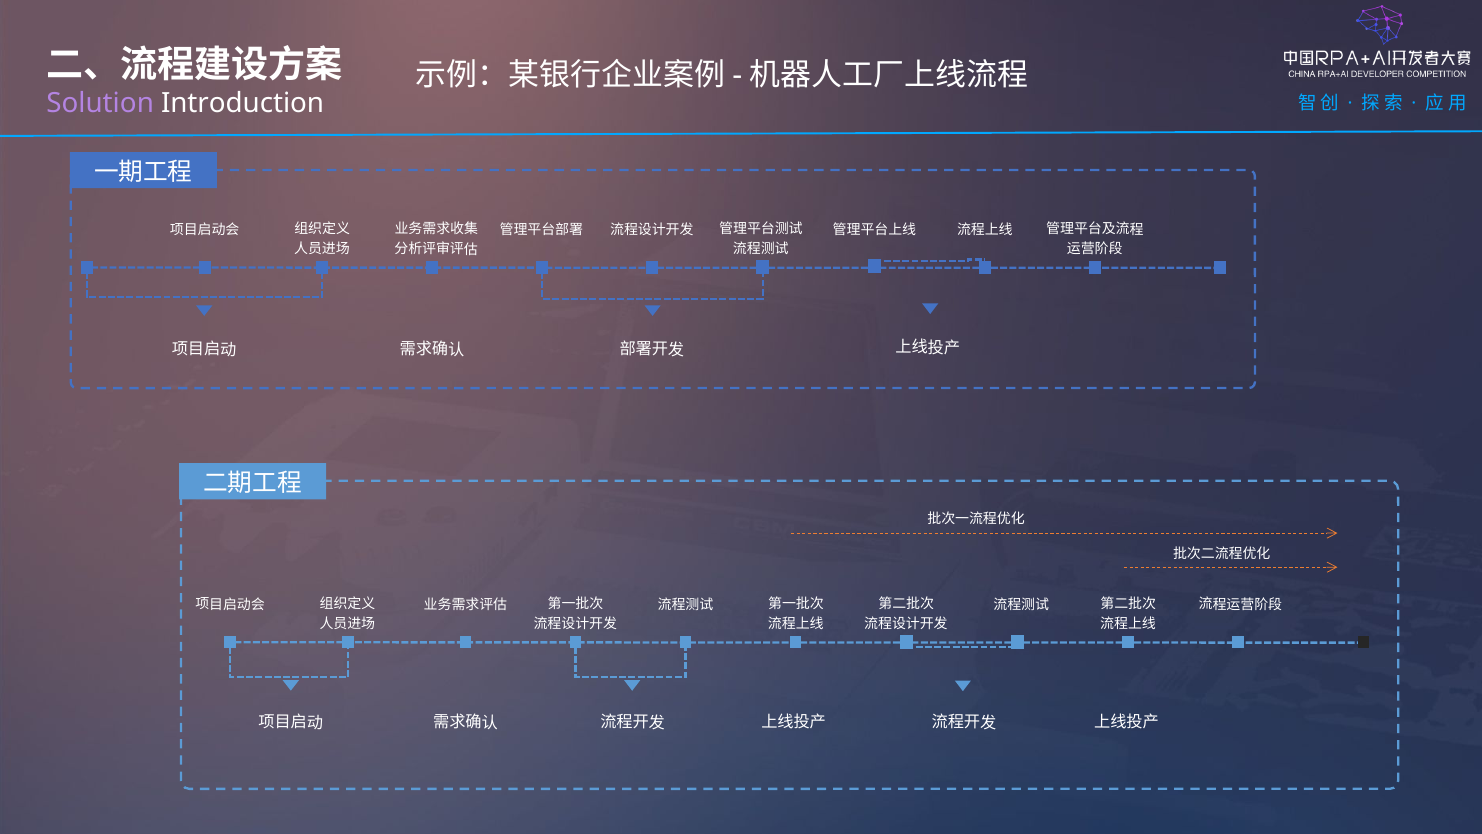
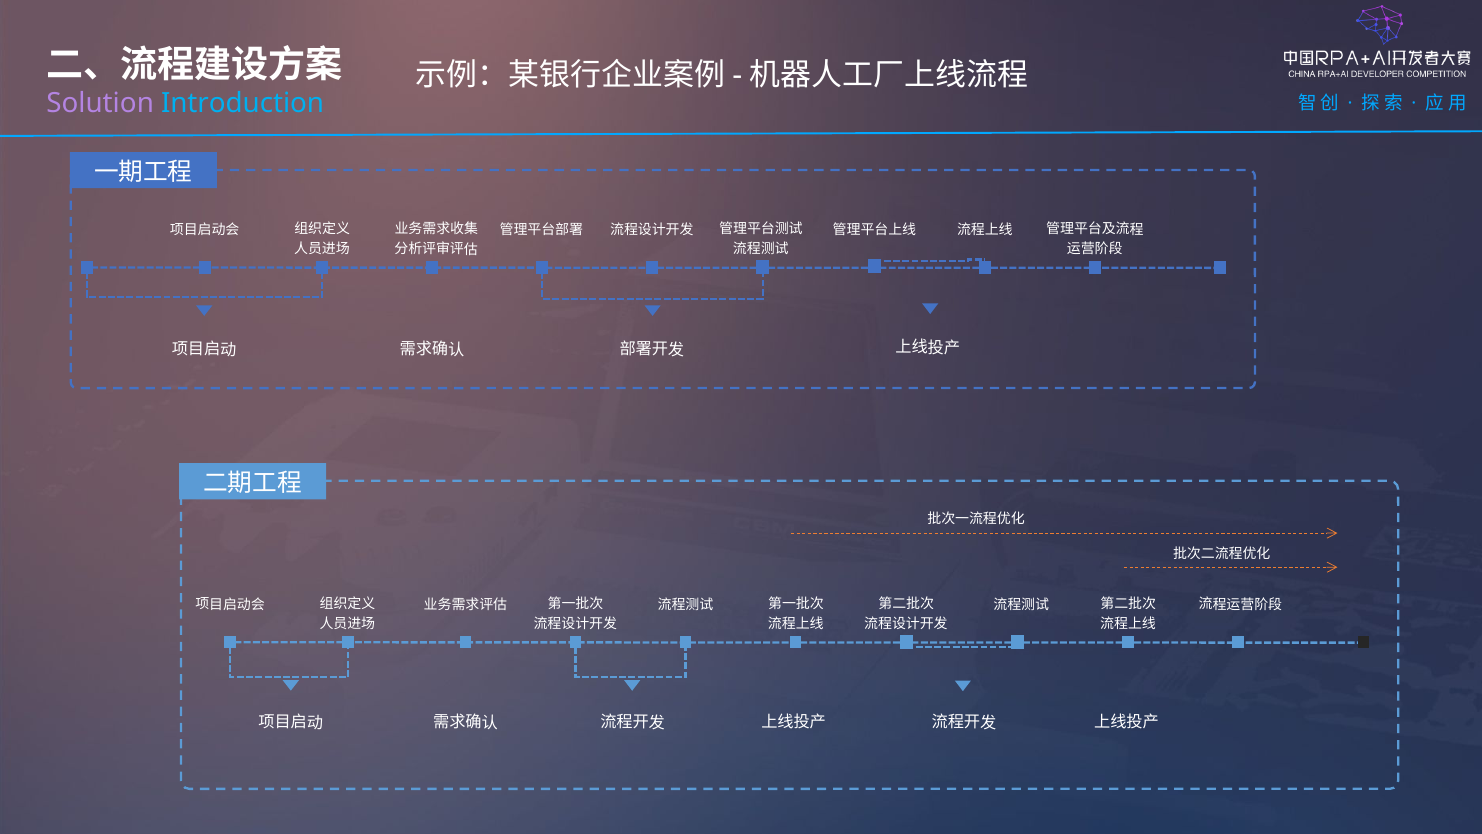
Introduction colour: white -> light blue
